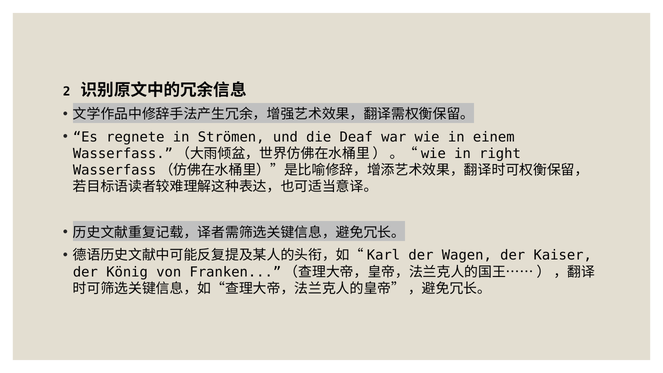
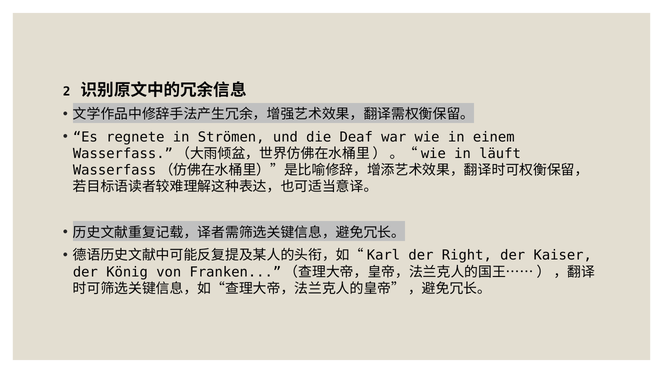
right: right -> läuft
Wagen: Wagen -> Right
